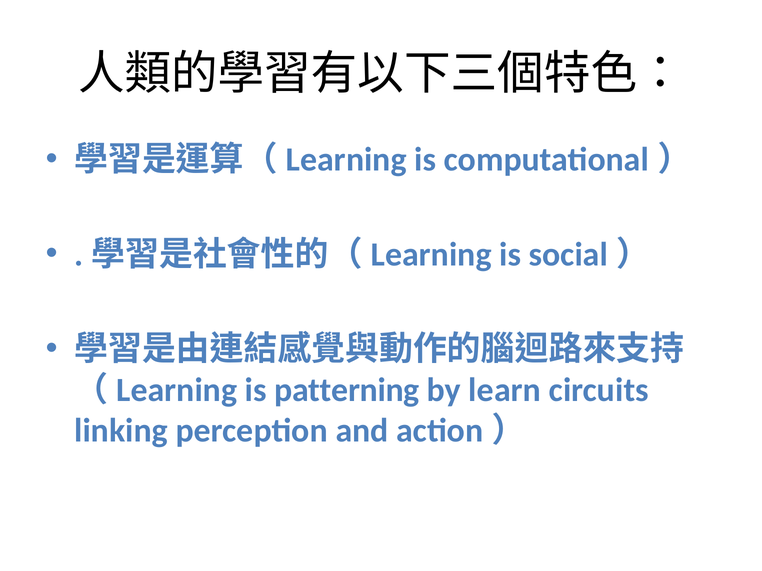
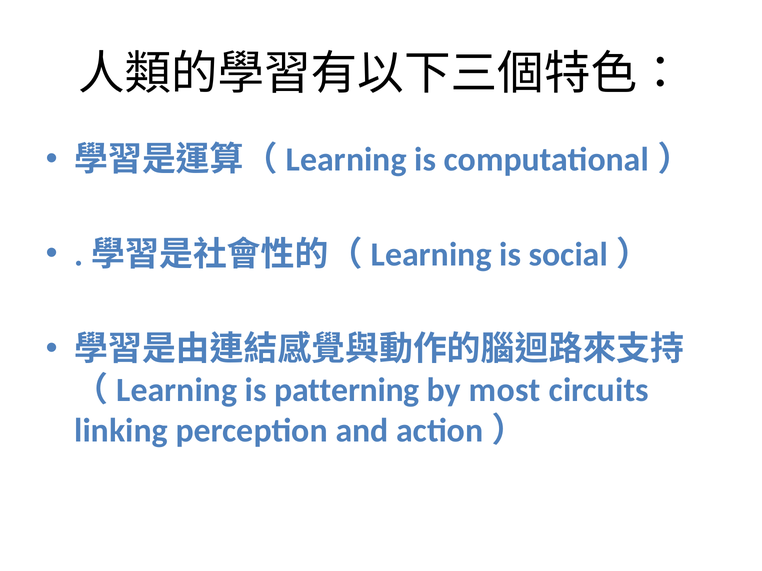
learn: learn -> most
